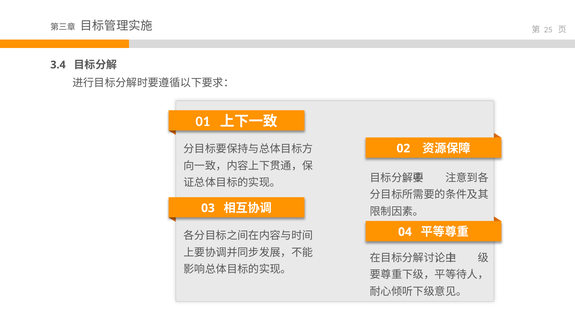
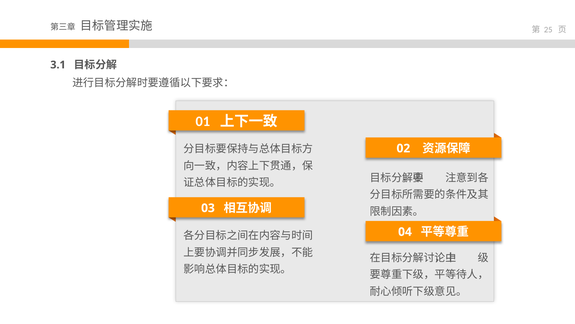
3.4: 3.4 -> 3.1
